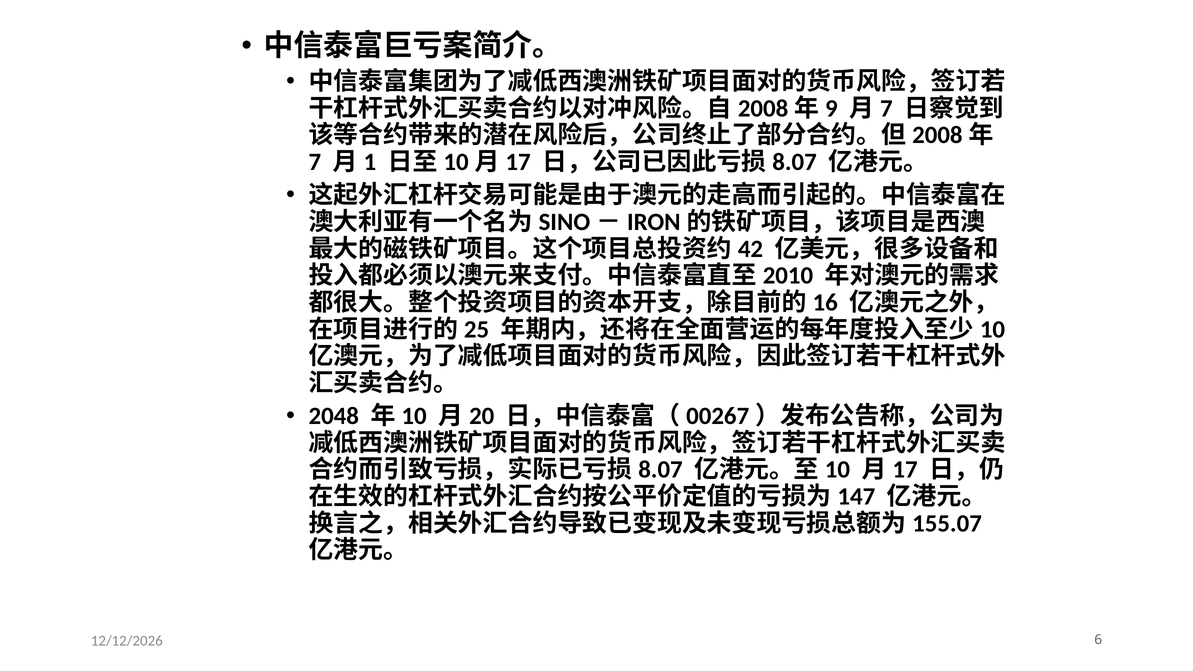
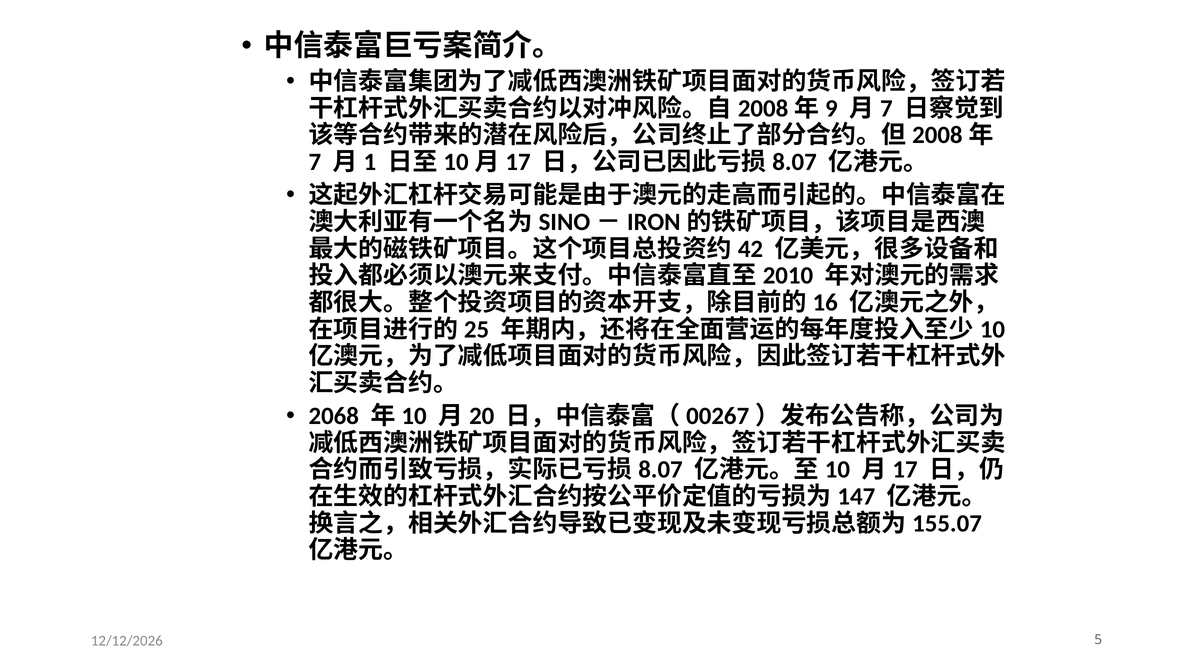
2048: 2048 -> 2068
6: 6 -> 5
